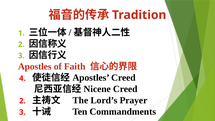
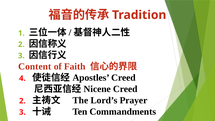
Apostles at (35, 66): Apostles -> Content
